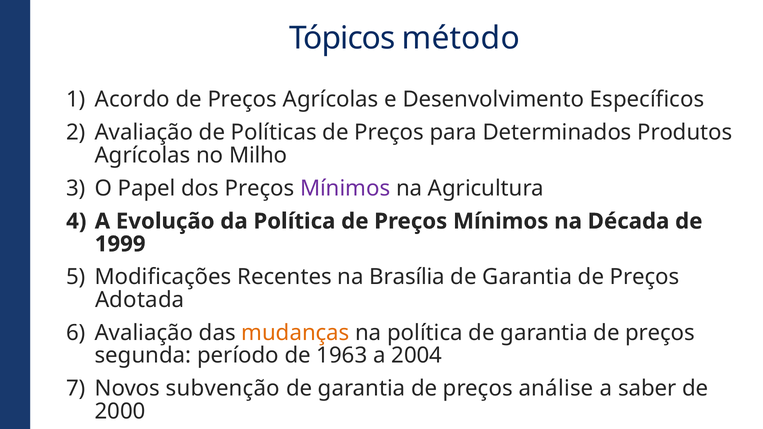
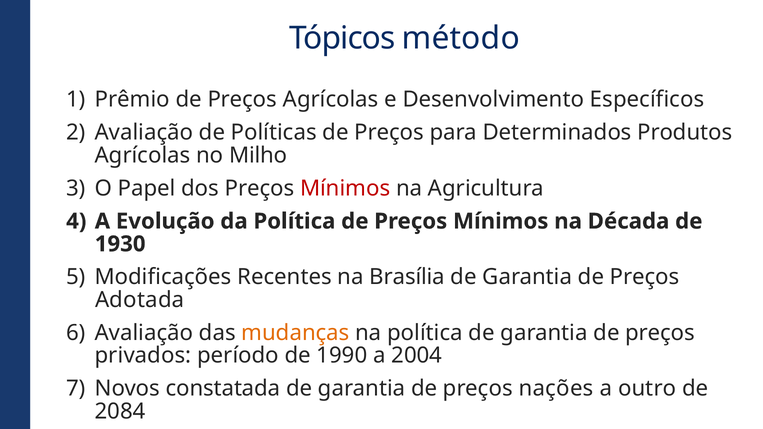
Acordo: Acordo -> Prêmio
Mínimos at (345, 188) colour: purple -> red
1999: 1999 -> 1930
segunda: segunda -> privados
1963: 1963 -> 1990
subvenção: subvenção -> constatada
análise: análise -> nações
saber: saber -> outro
2000: 2000 -> 2084
